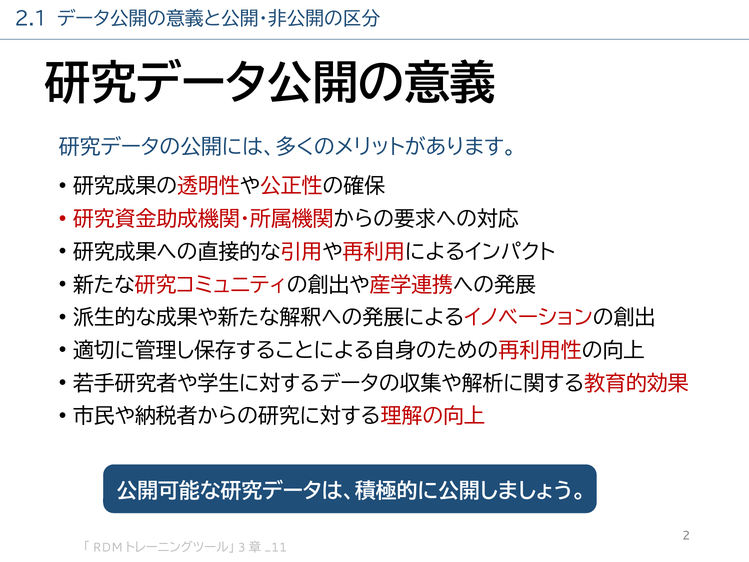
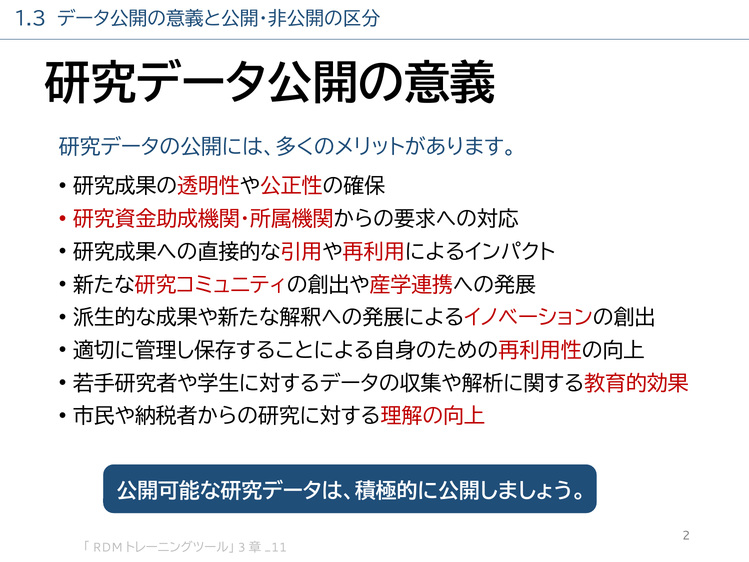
2.1: 2.1 -> 1.3
